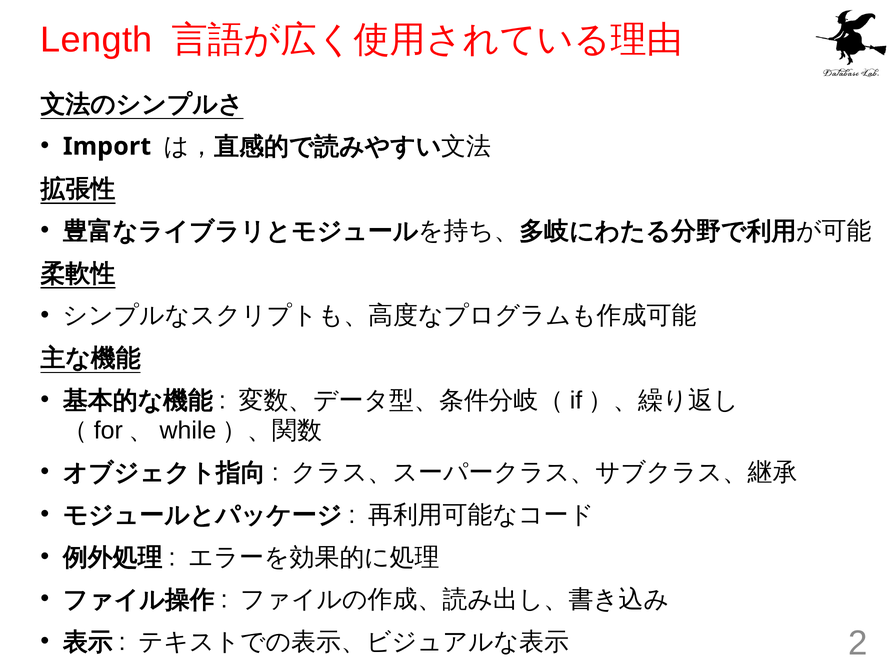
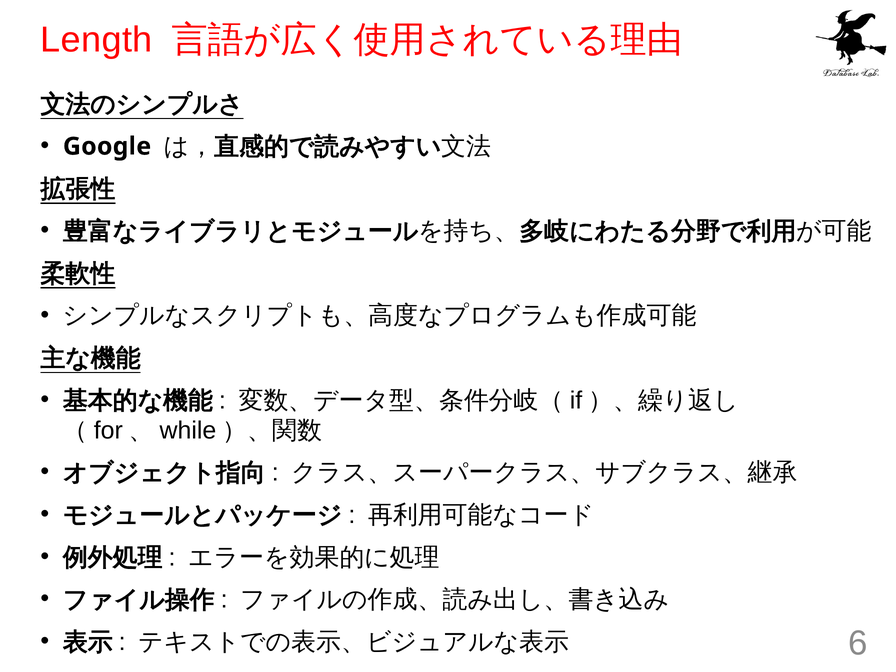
Import: Import -> Google
2: 2 -> 6
